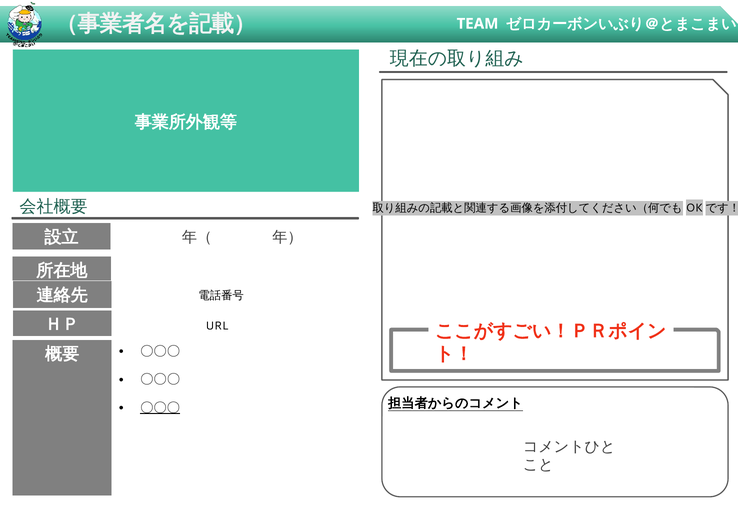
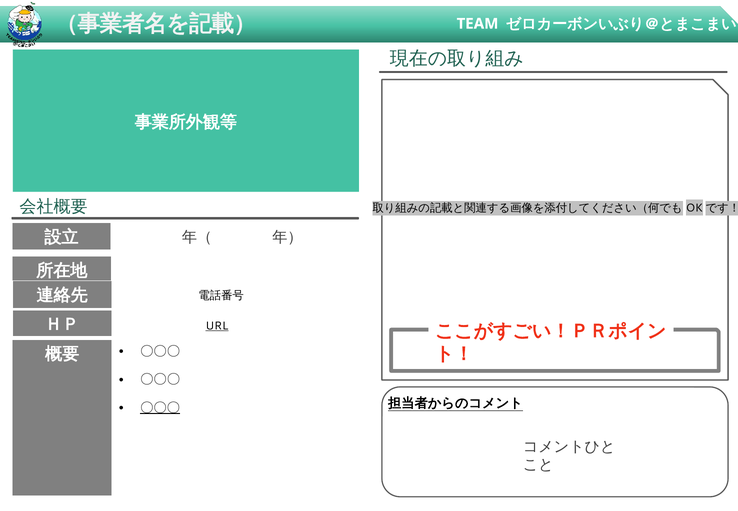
URL underline: none -> present
